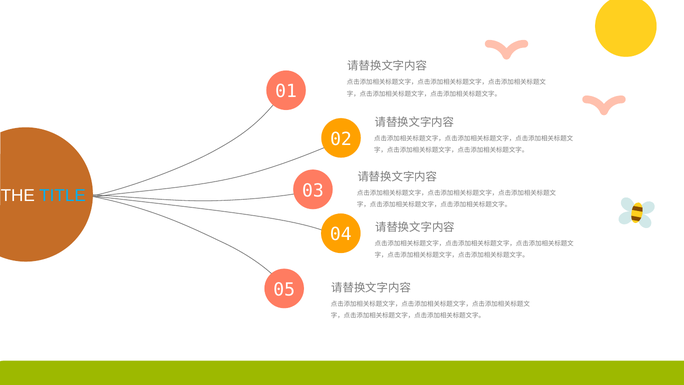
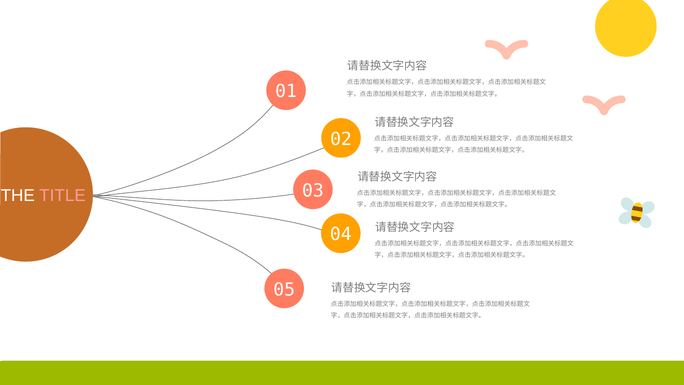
TITLE colour: light blue -> pink
